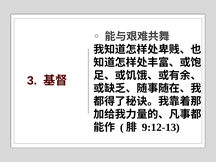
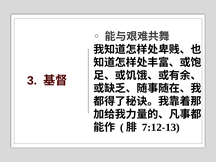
9:12-13: 9:12-13 -> 7:12-13
